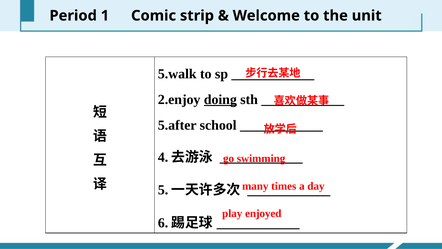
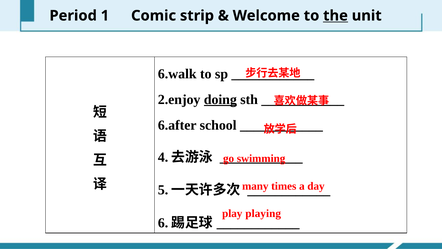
the underline: none -> present
5.walk: 5.walk -> 6.walk
5.after: 5.after -> 6.after
enjoyed: enjoyed -> playing
